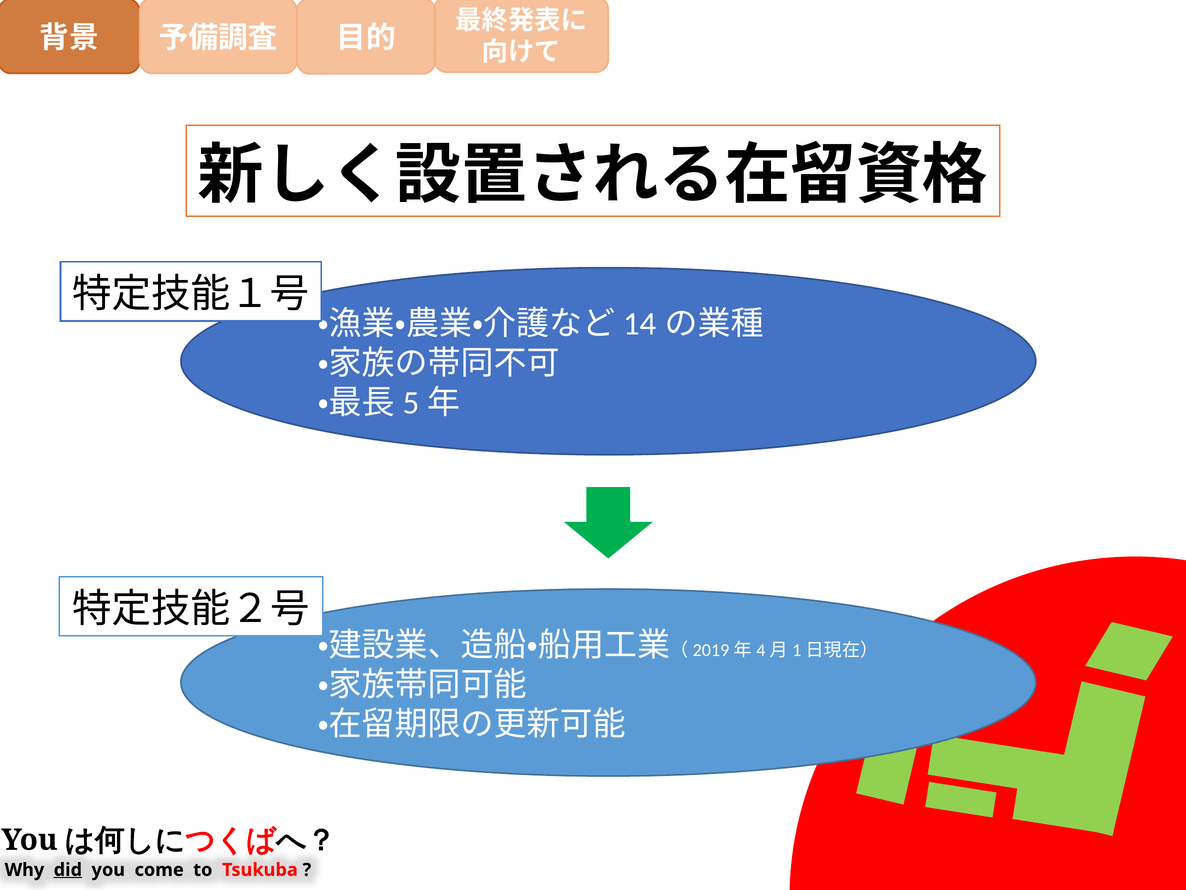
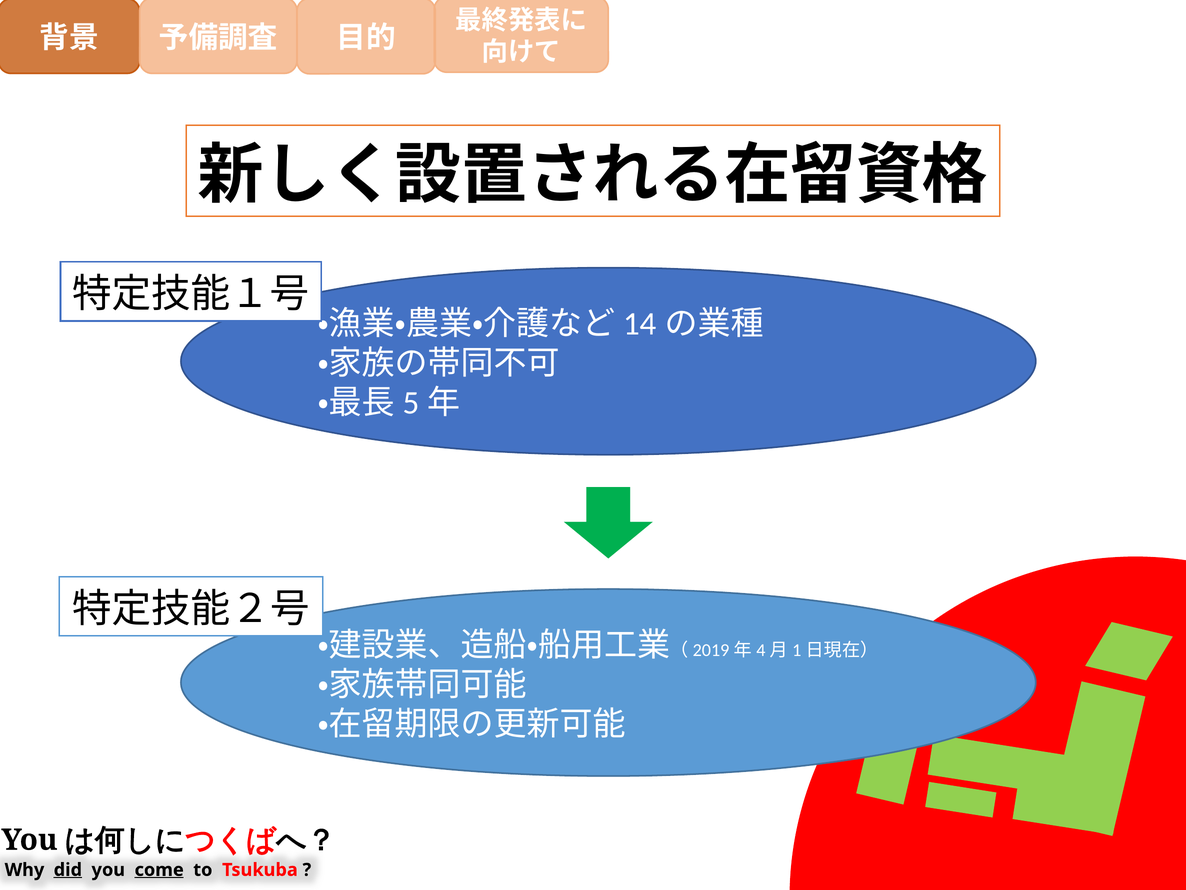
come underline: none -> present
